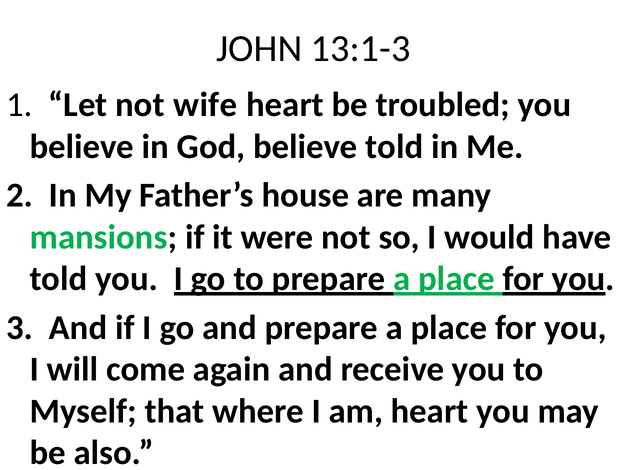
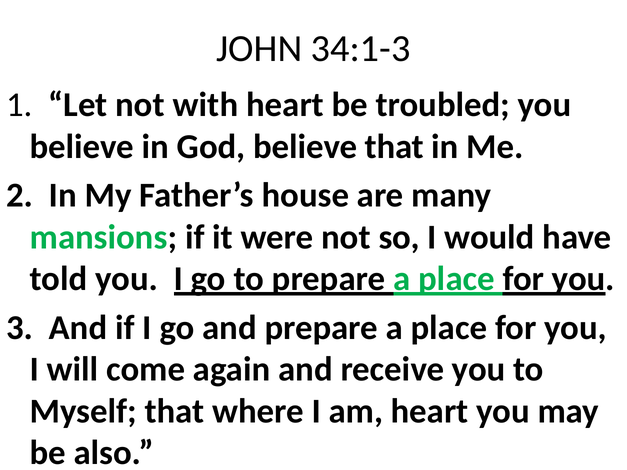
13:1-3: 13:1-3 -> 34:1-3
wife: wife -> with
believe told: told -> that
